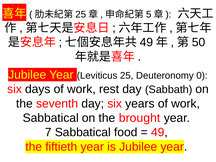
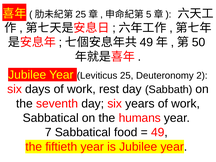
0: 0 -> 2
brought: brought -> humans
